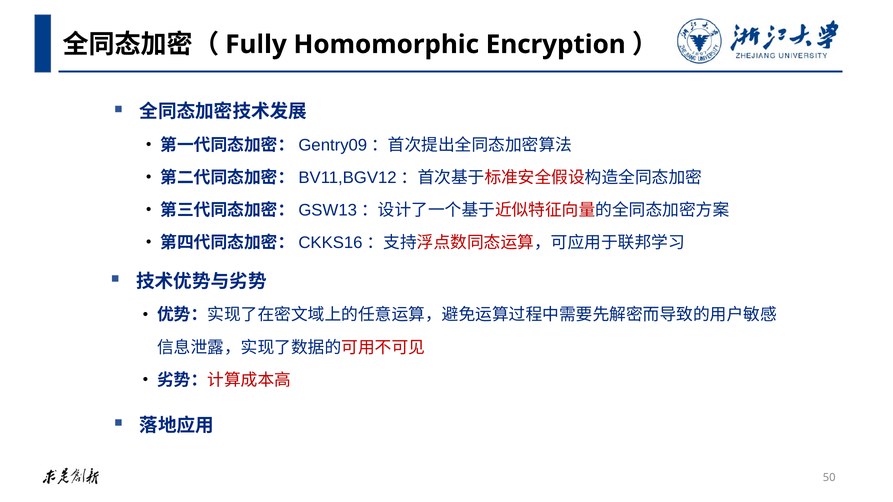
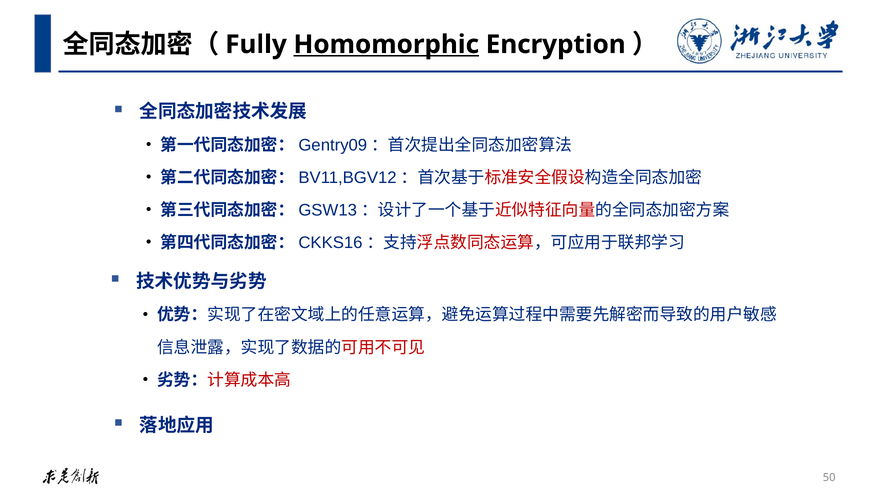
Homomorphic underline: none -> present
